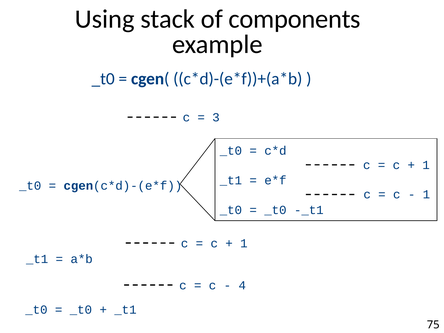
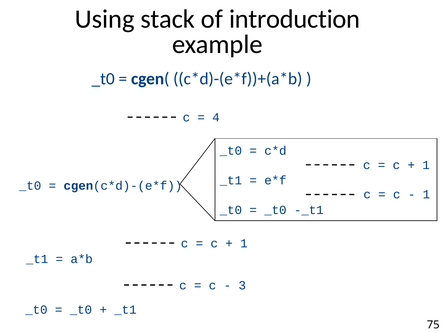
components: components -> introduction
3: 3 -> 4
4: 4 -> 3
